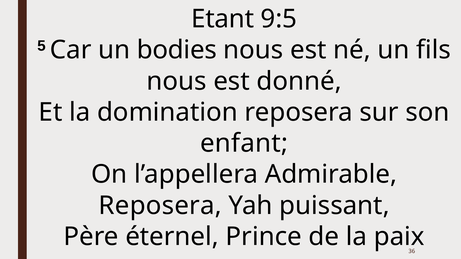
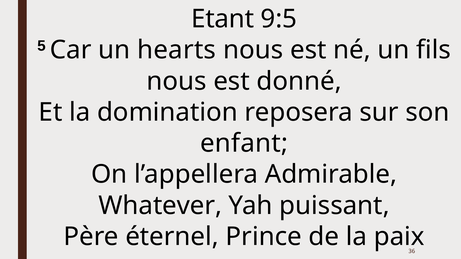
bodies: bodies -> hearts
Reposera at (160, 206): Reposera -> Whatever
